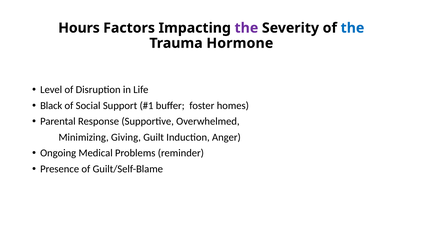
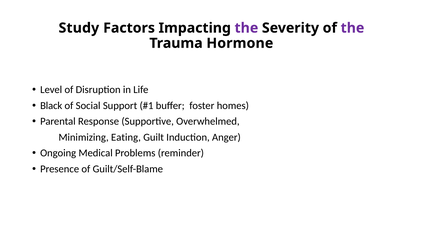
Hours: Hours -> Study
the at (352, 28) colour: blue -> purple
Giving: Giving -> Eating
